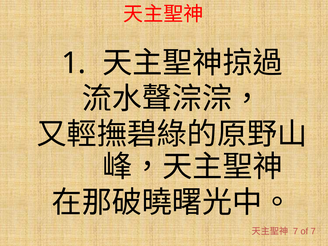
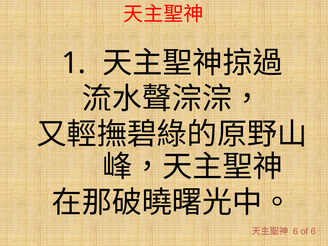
7 at (295, 231): 7 -> 6
of 7: 7 -> 6
